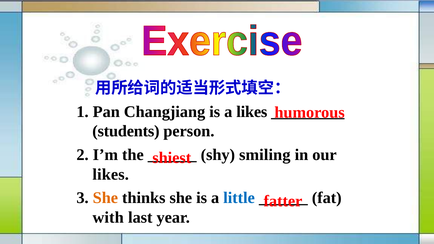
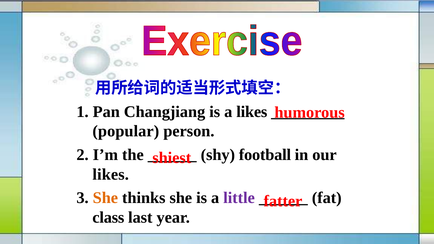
students: students -> popular
smiling: smiling -> football
little colour: blue -> purple
with: with -> class
